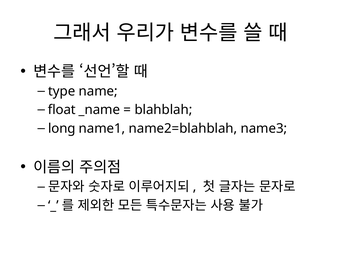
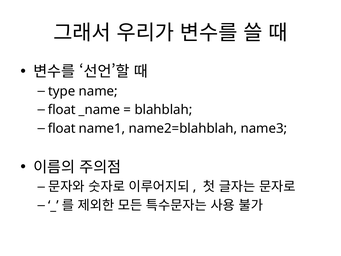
long at (62, 128): long -> float
